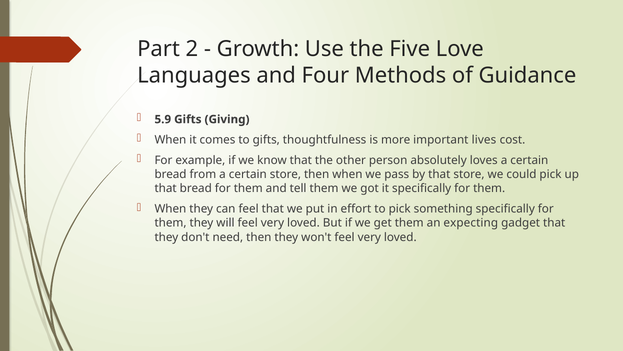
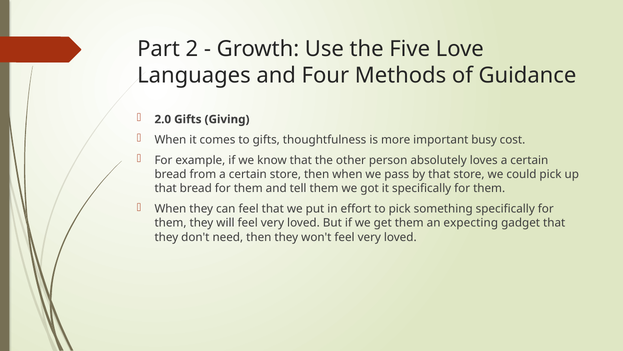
5.9: 5.9 -> 2.0
lives: lives -> busy
